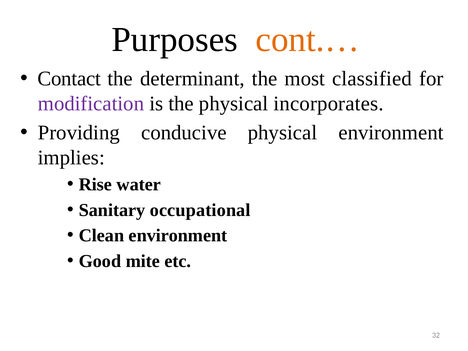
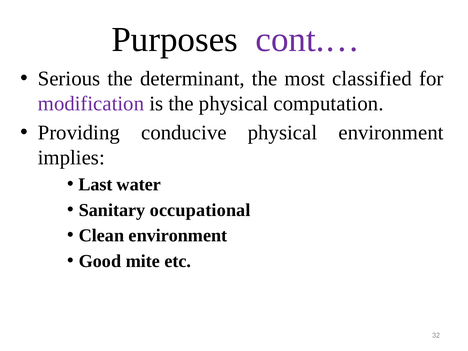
cont.… colour: orange -> purple
Contact: Contact -> Serious
incorporates: incorporates -> computation
Rise: Rise -> Last
